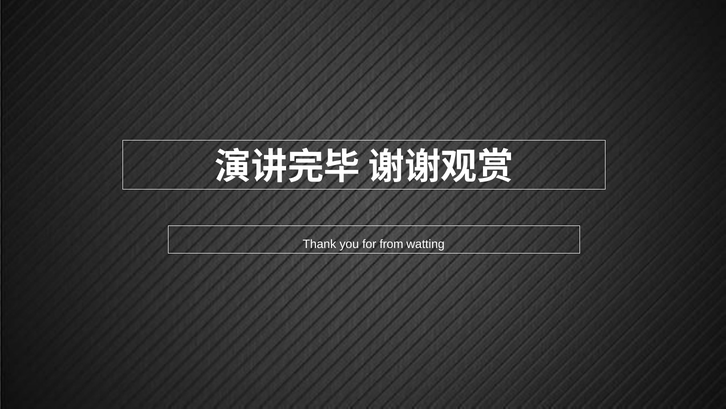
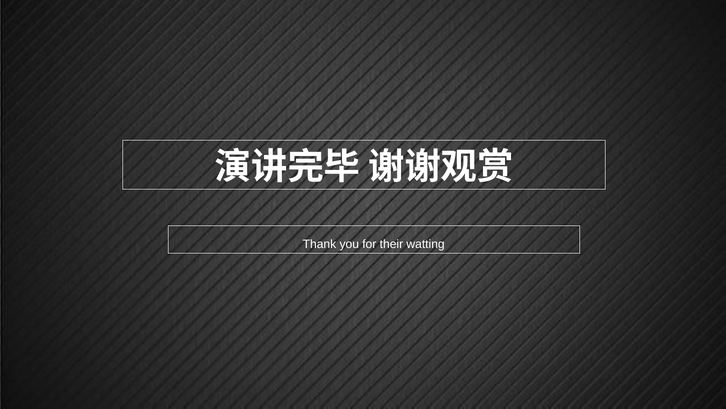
from: from -> their
